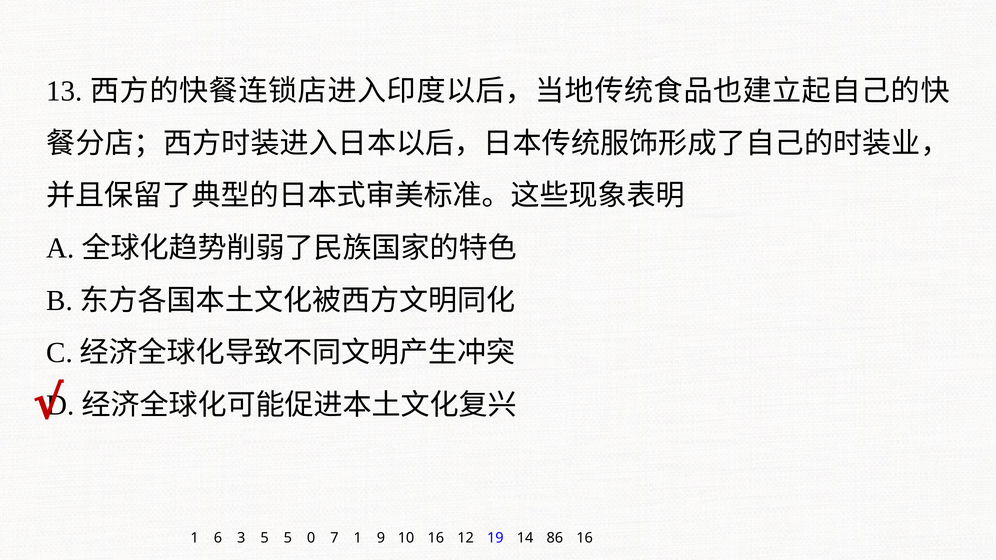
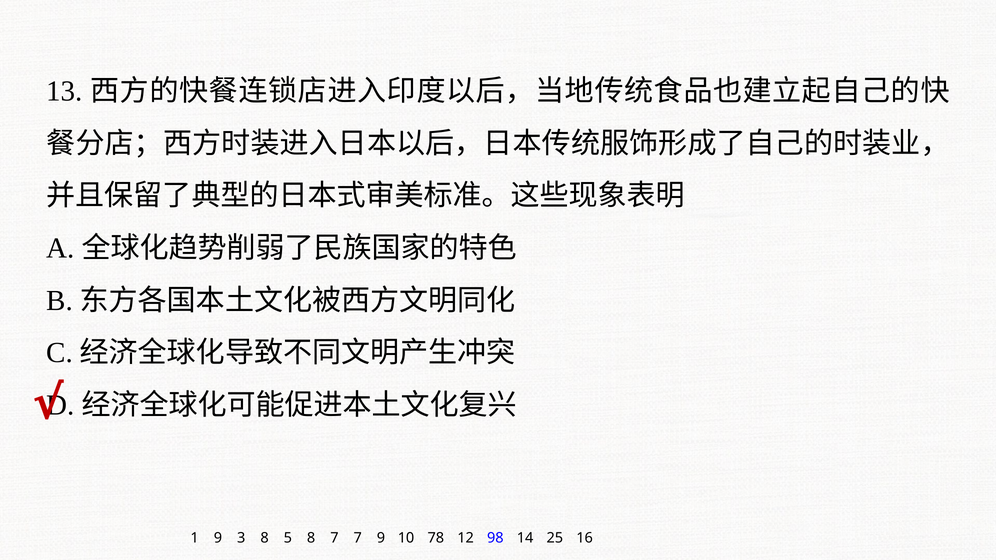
1 6: 6 -> 9
3 5: 5 -> 8
5 0: 0 -> 8
7 1: 1 -> 7
10 16: 16 -> 78
19: 19 -> 98
86: 86 -> 25
